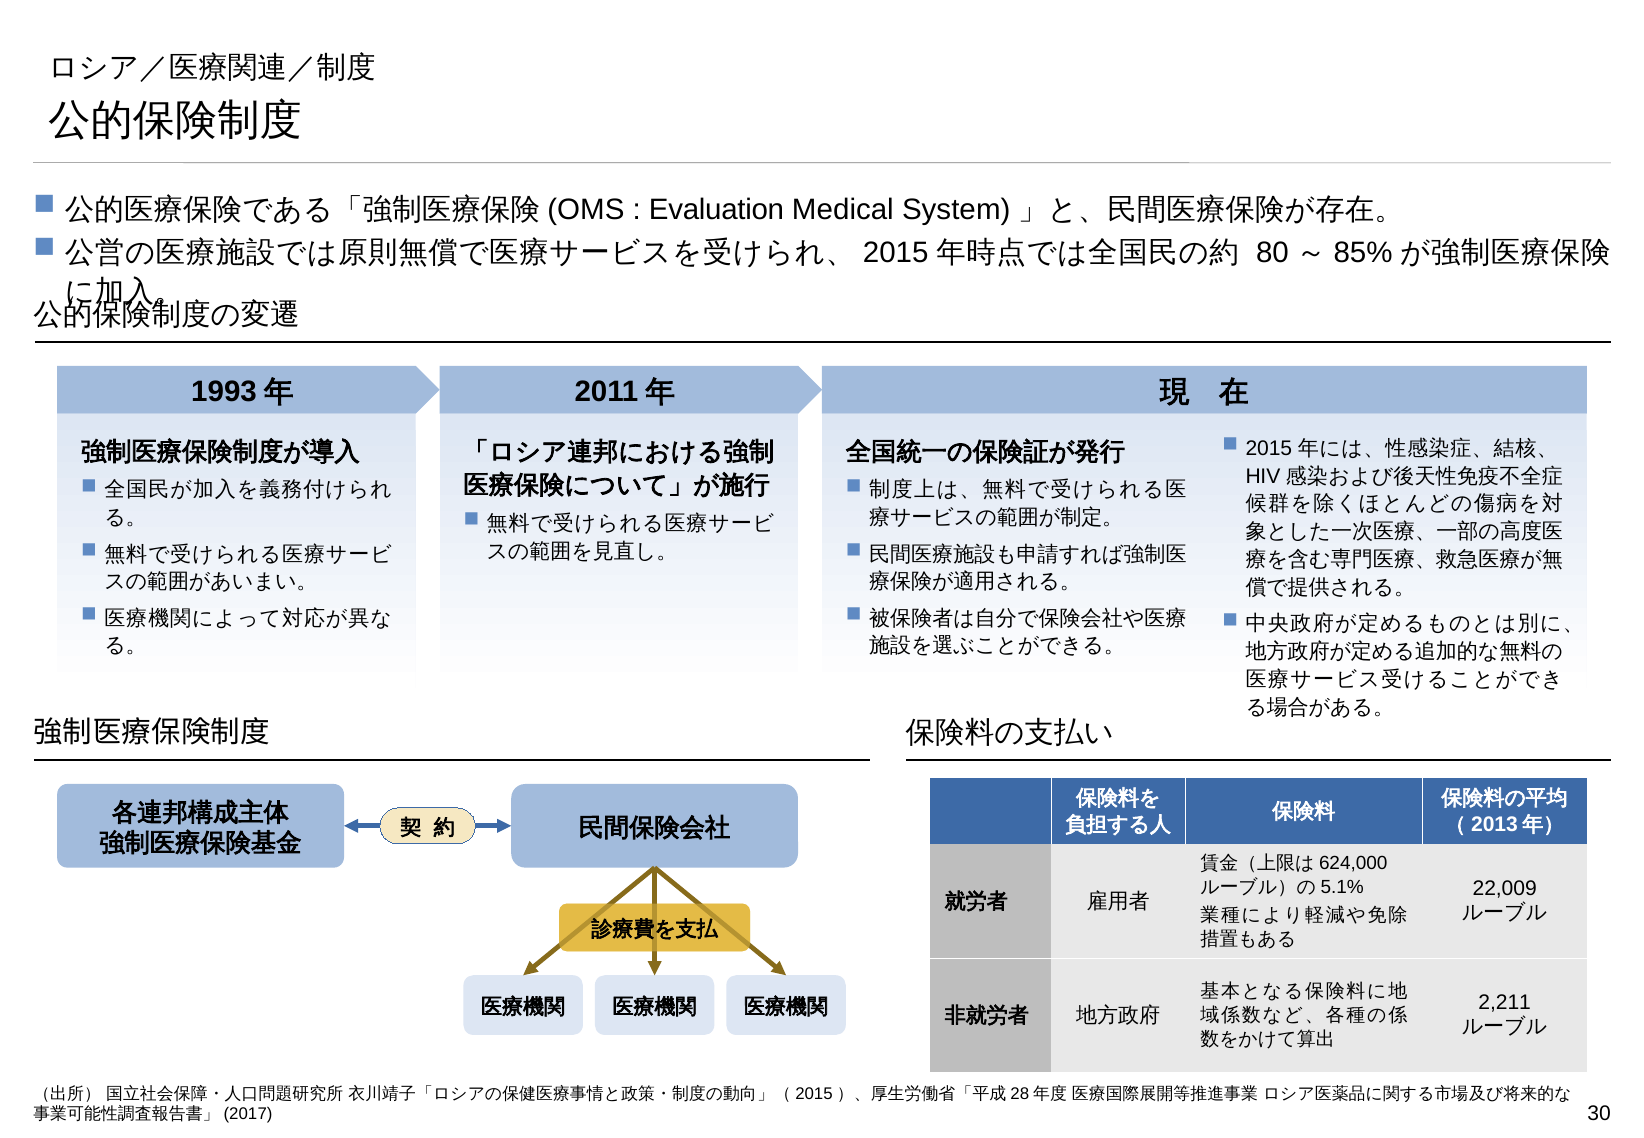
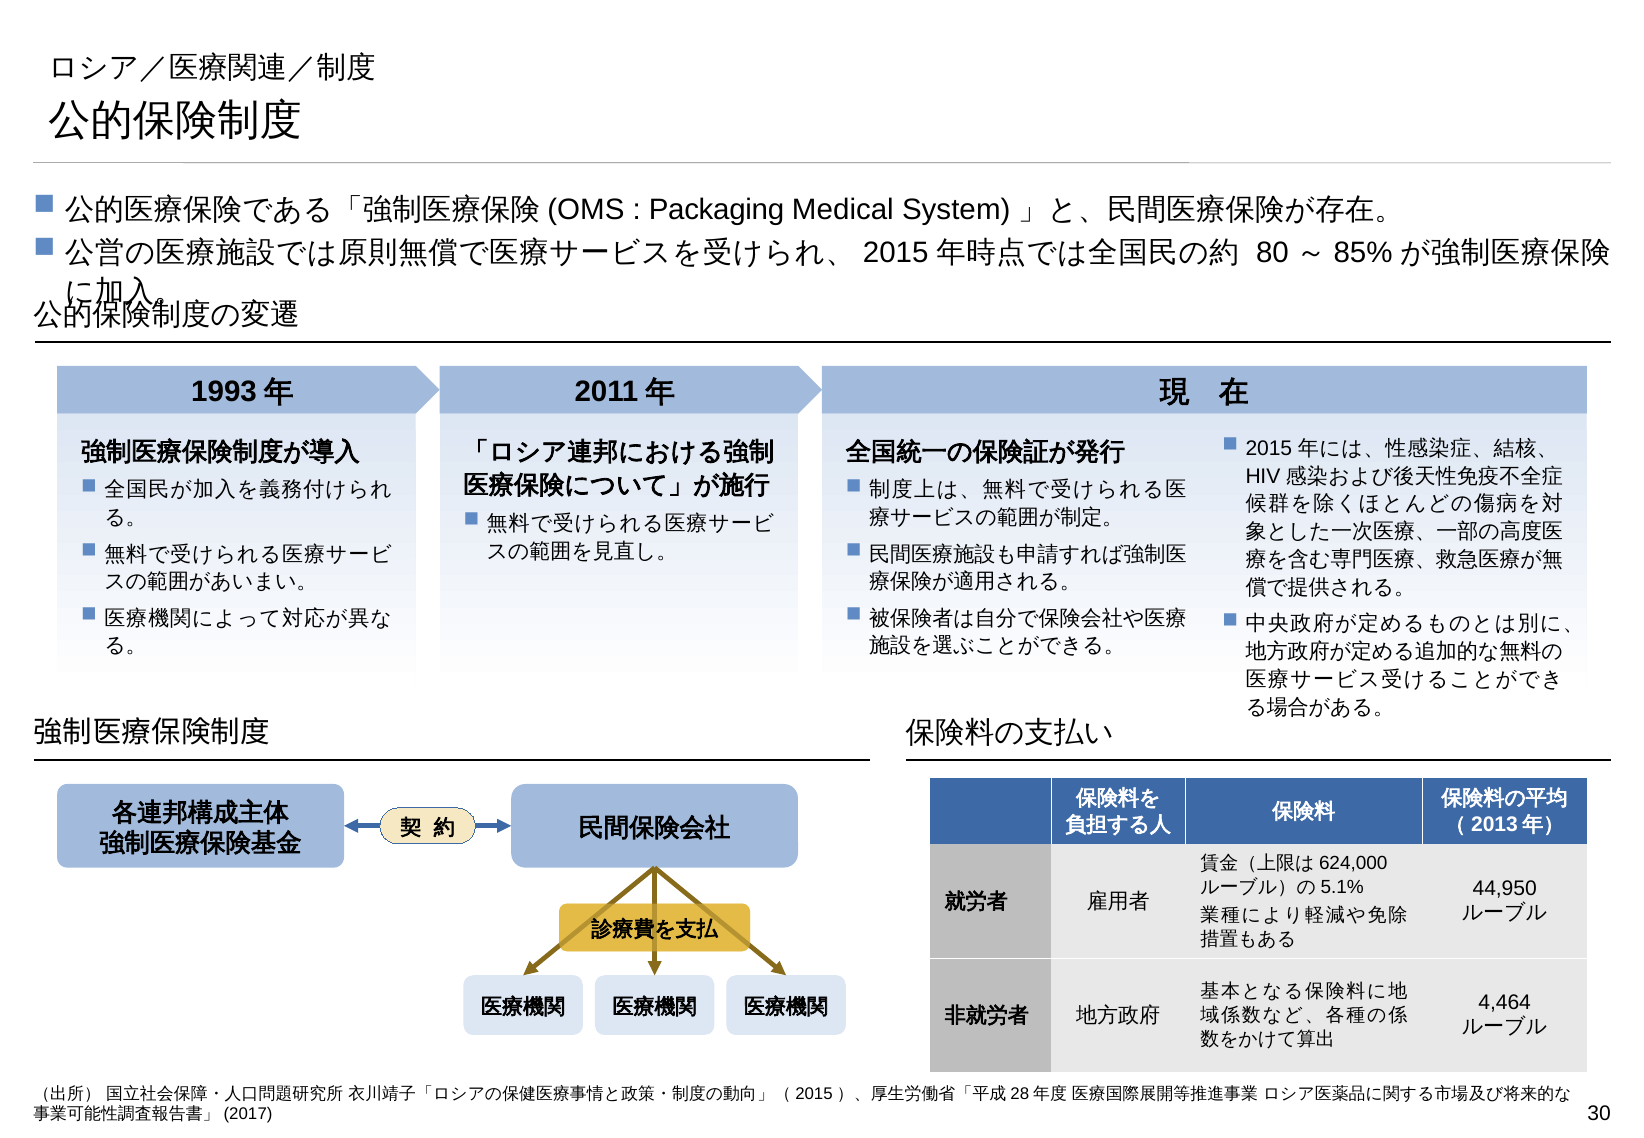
Evaluation: Evaluation -> Packaging
22,009: 22,009 -> 44,950
2,211: 2,211 -> 4,464
